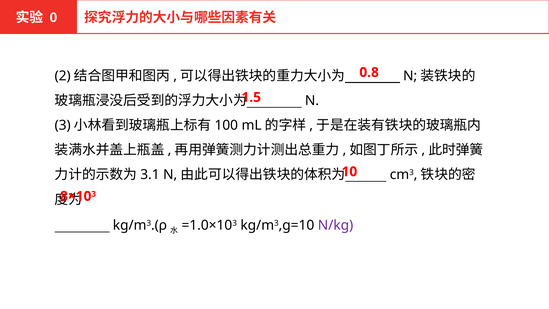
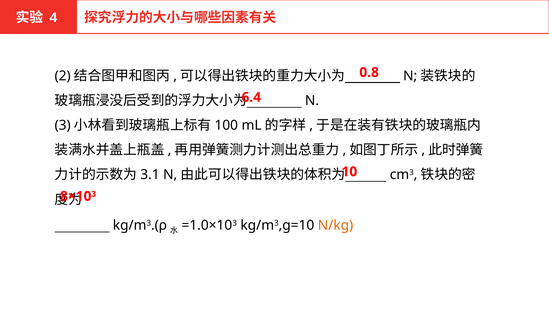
0: 0 -> 4
1.5: 1.5 -> 6.4
N/kg colour: purple -> orange
